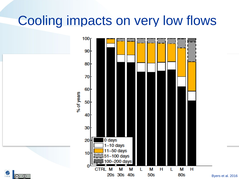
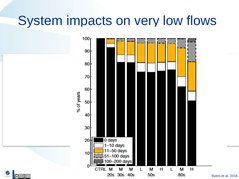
Cooling: Cooling -> System
